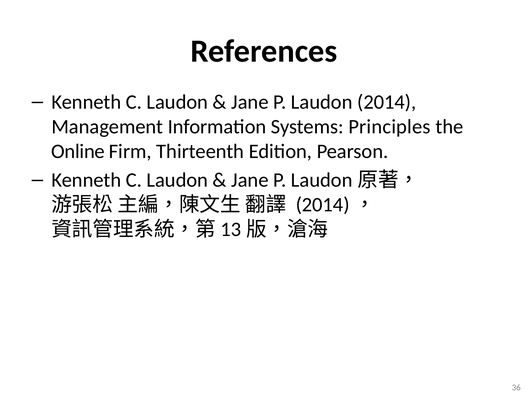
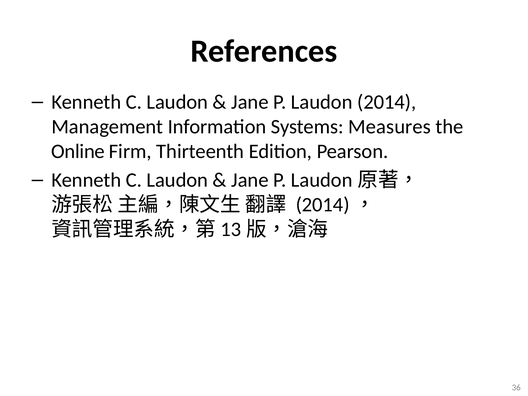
Principles: Principles -> Measures
